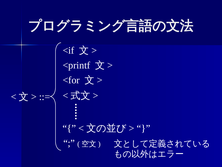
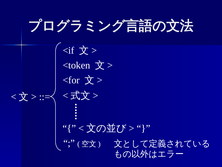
<printf: <printf -> <token
